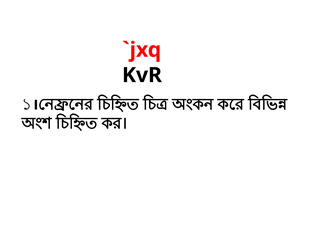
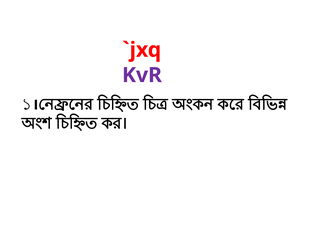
KvR colour: black -> purple
